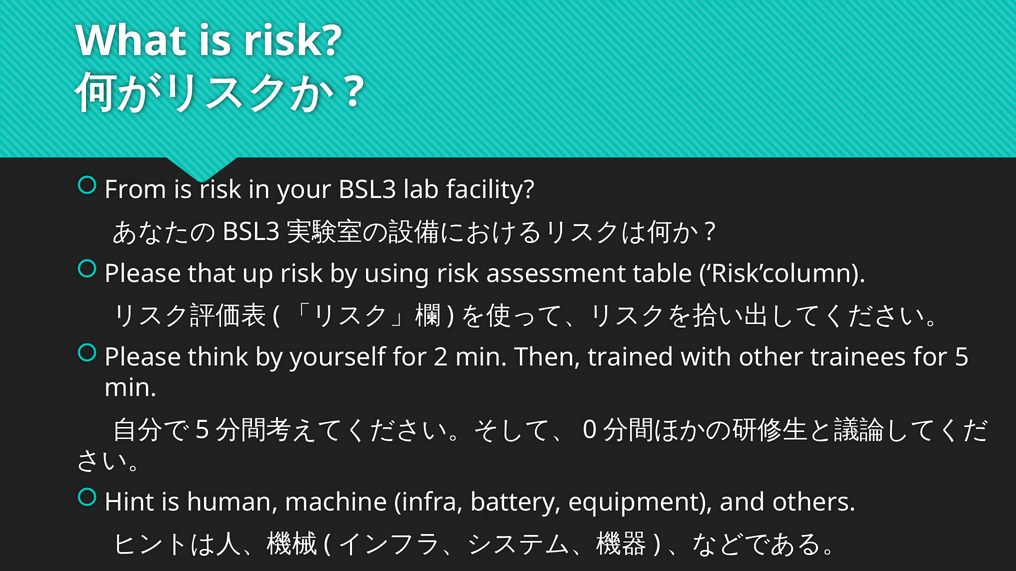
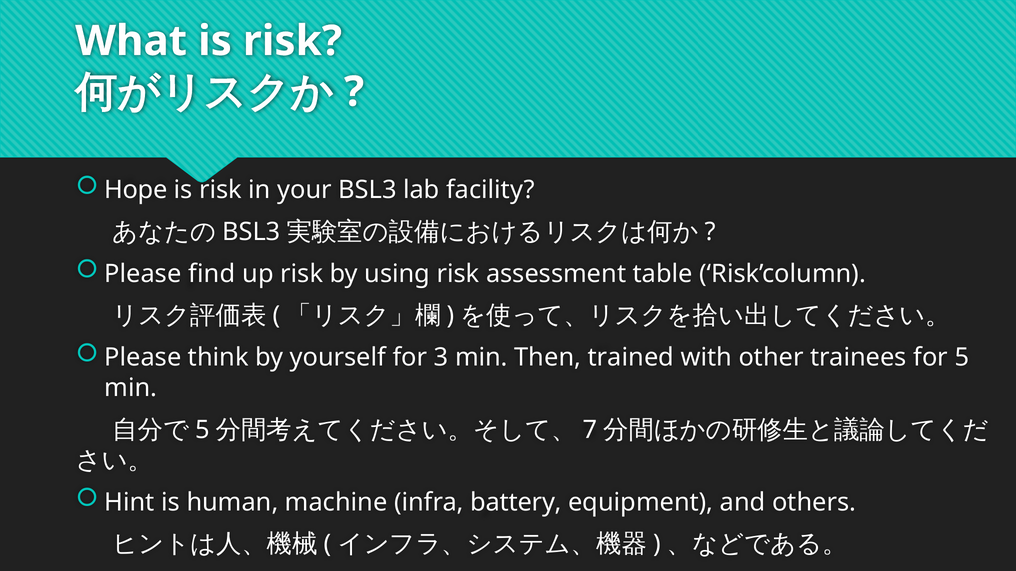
From: From -> Hope
that: that -> find
2: 2 -> 3
0: 0 -> 7
